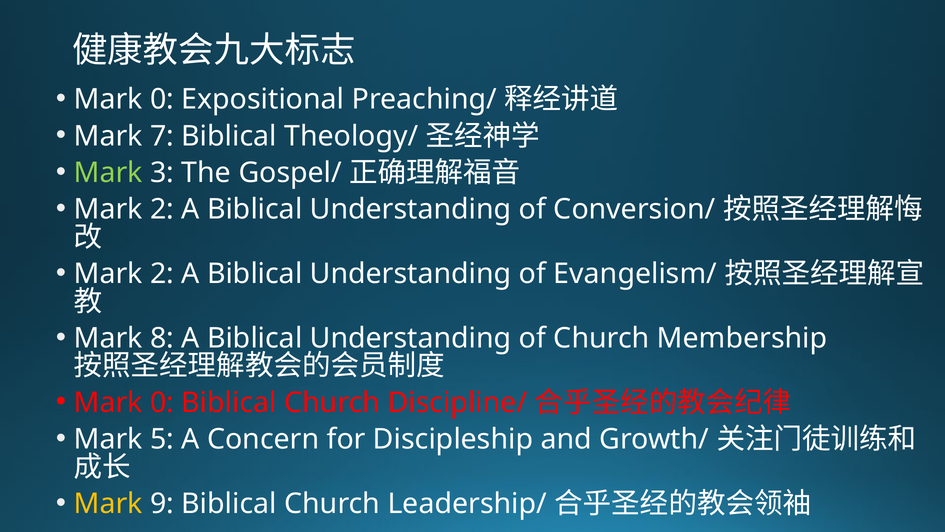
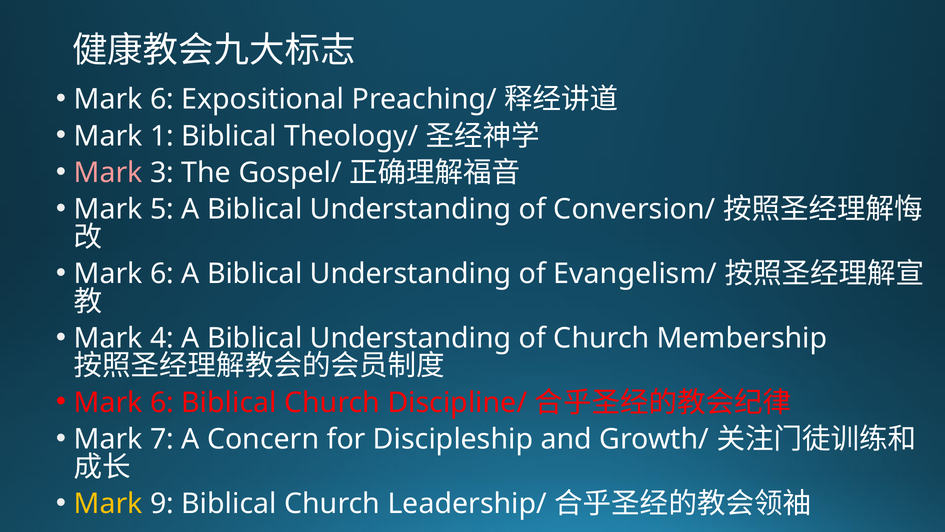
0 at (162, 99): 0 -> 6
7: 7 -> 1
Mark at (108, 173) colour: light green -> pink
2 at (162, 209): 2 -> 5
2 at (162, 274): 2 -> 6
8: 8 -> 4
0 at (162, 402): 0 -> 6
5: 5 -> 7
